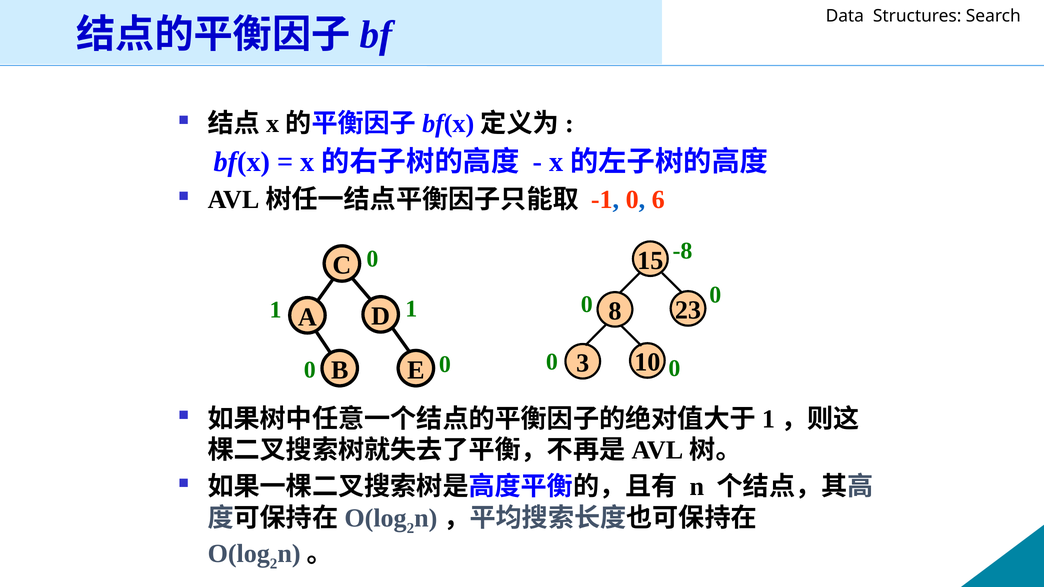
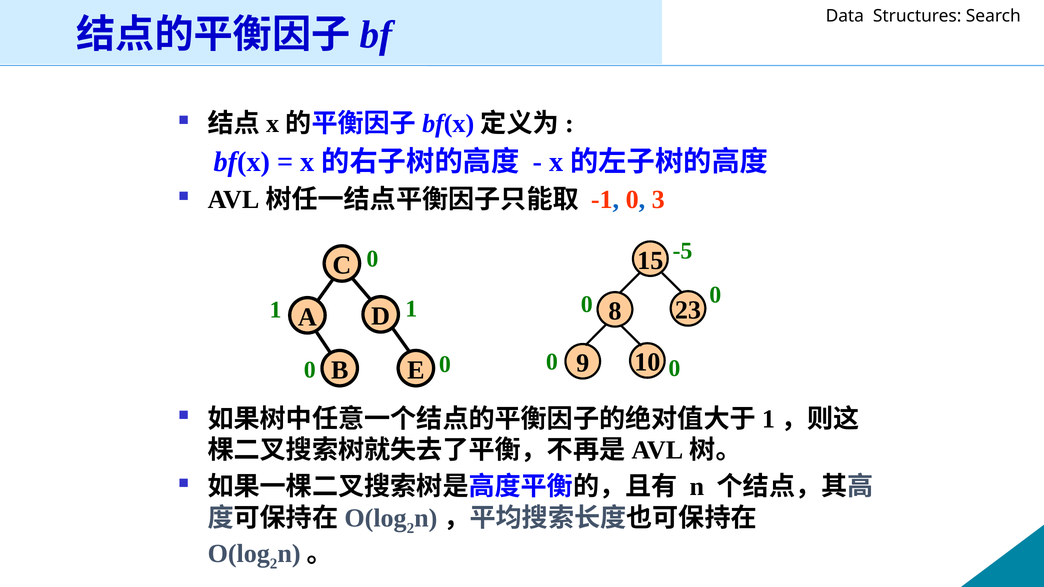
6: 6 -> 3
-8: -8 -> -5
3: 3 -> 9
